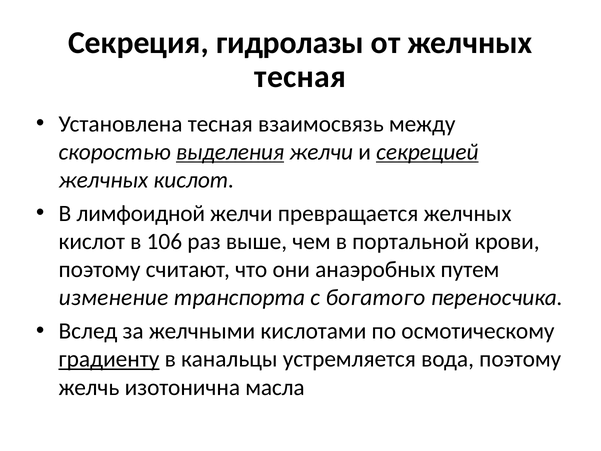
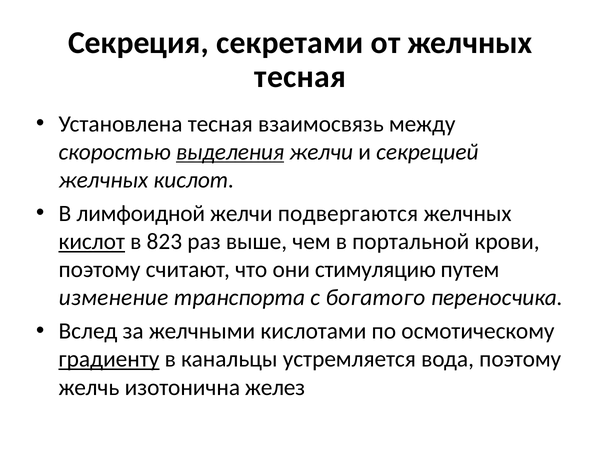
гидролазы: гидролазы -> секретами
секрецией underline: present -> none
превращается: превращается -> подвергаются
кислот at (92, 241) underline: none -> present
106: 106 -> 823
анаэробных: анаэробных -> стимуляцию
масла: масла -> желез
